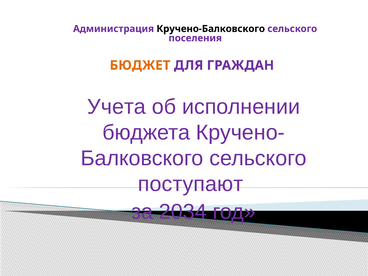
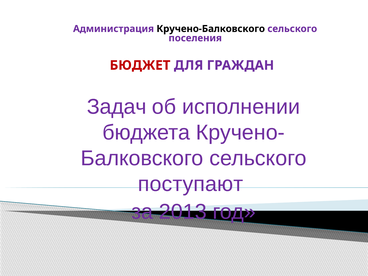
БЮДЖЕТ colour: orange -> red
Учета: Учета -> Задач
2034: 2034 -> 2013
